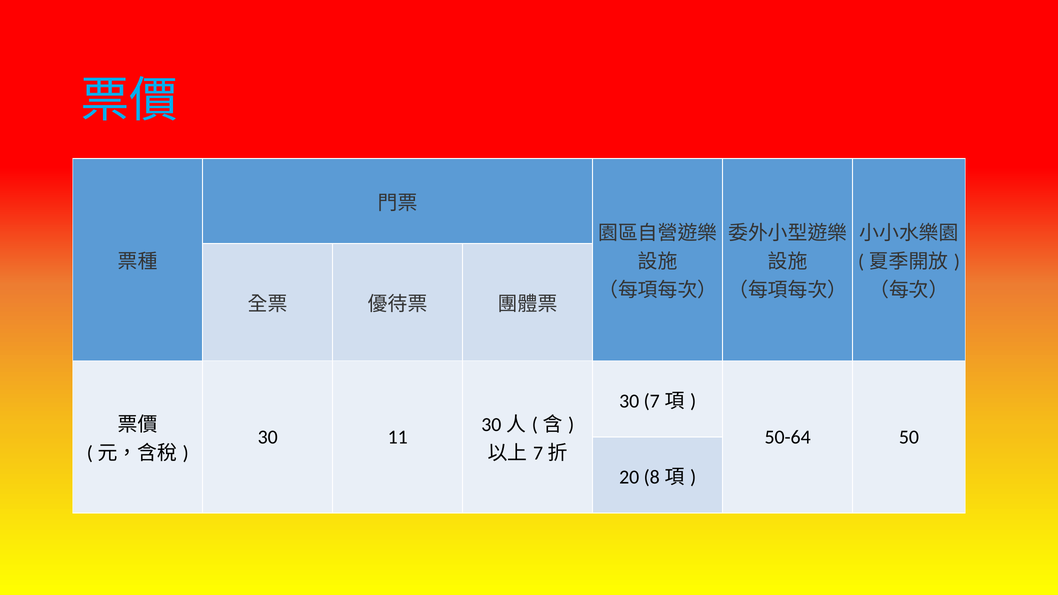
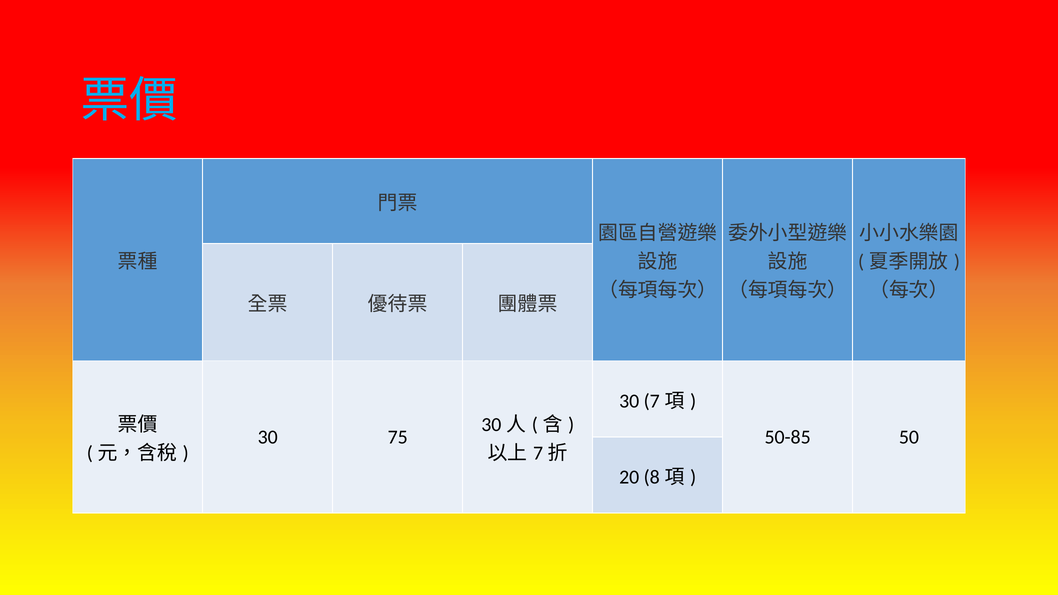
11: 11 -> 75
50-64: 50-64 -> 50-85
